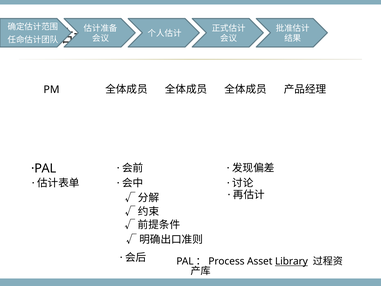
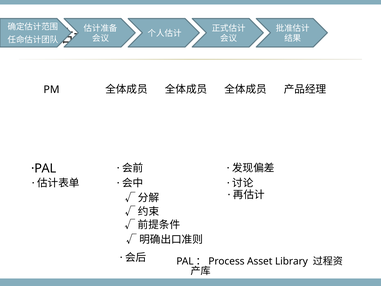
Library underline: present -> none
